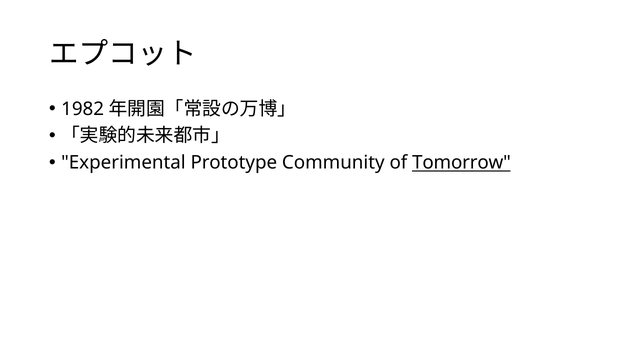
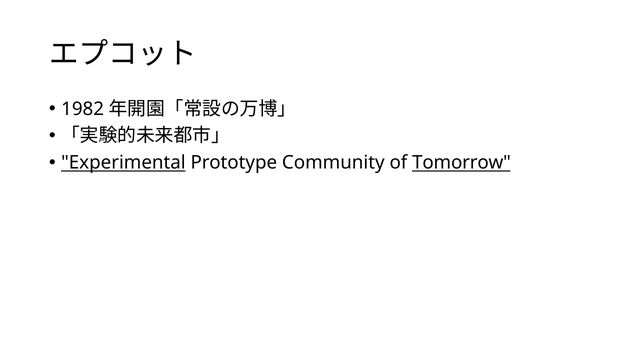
Experimental underline: none -> present
